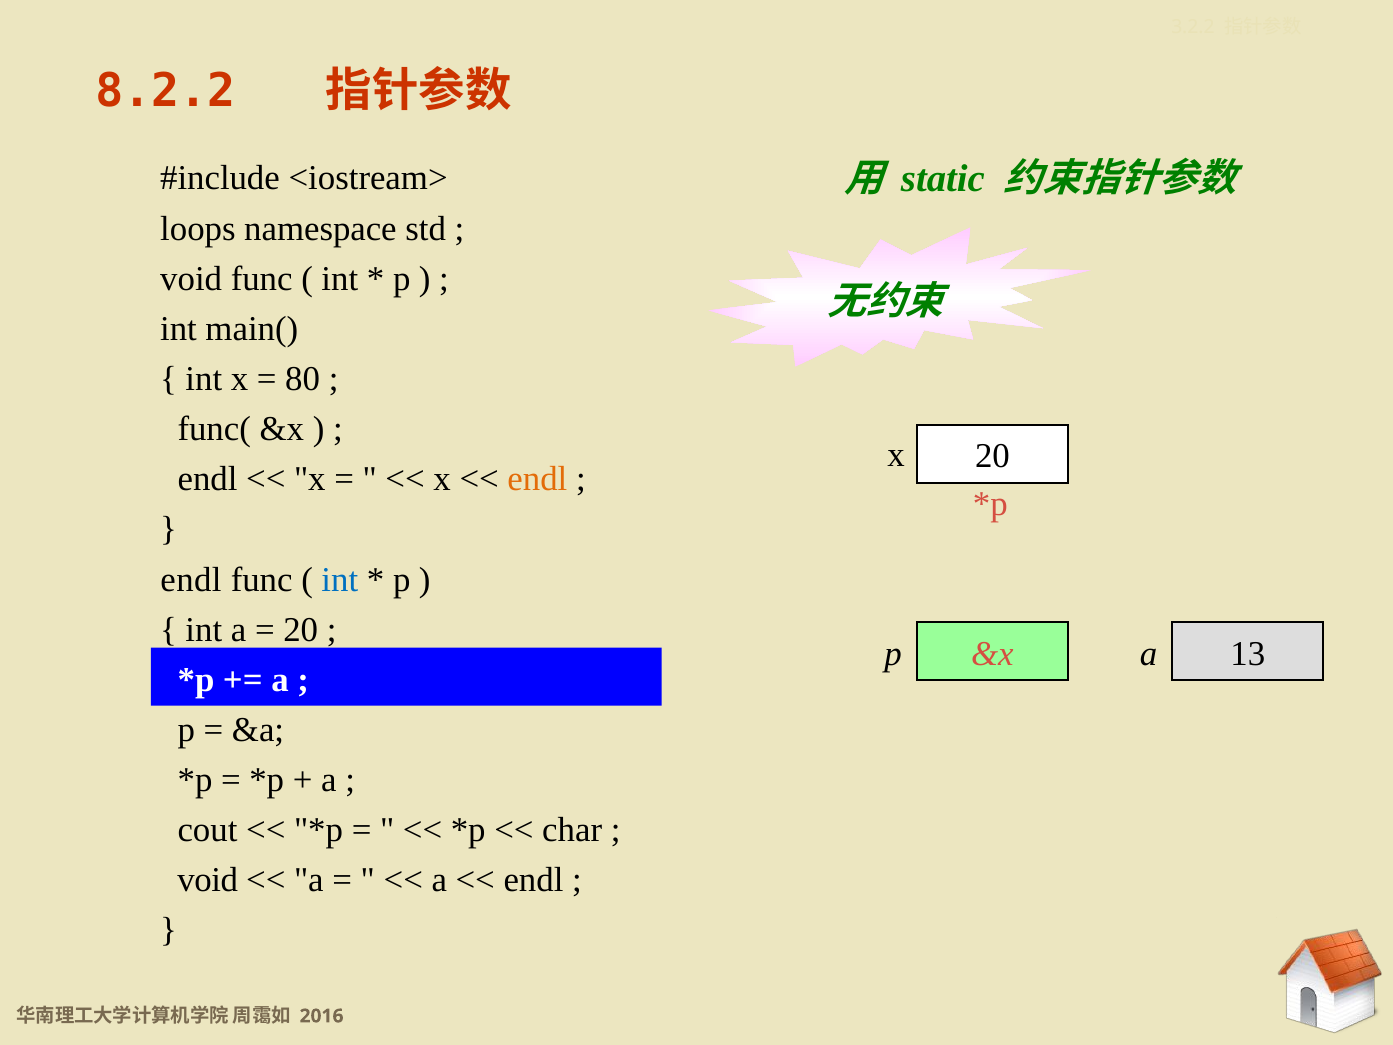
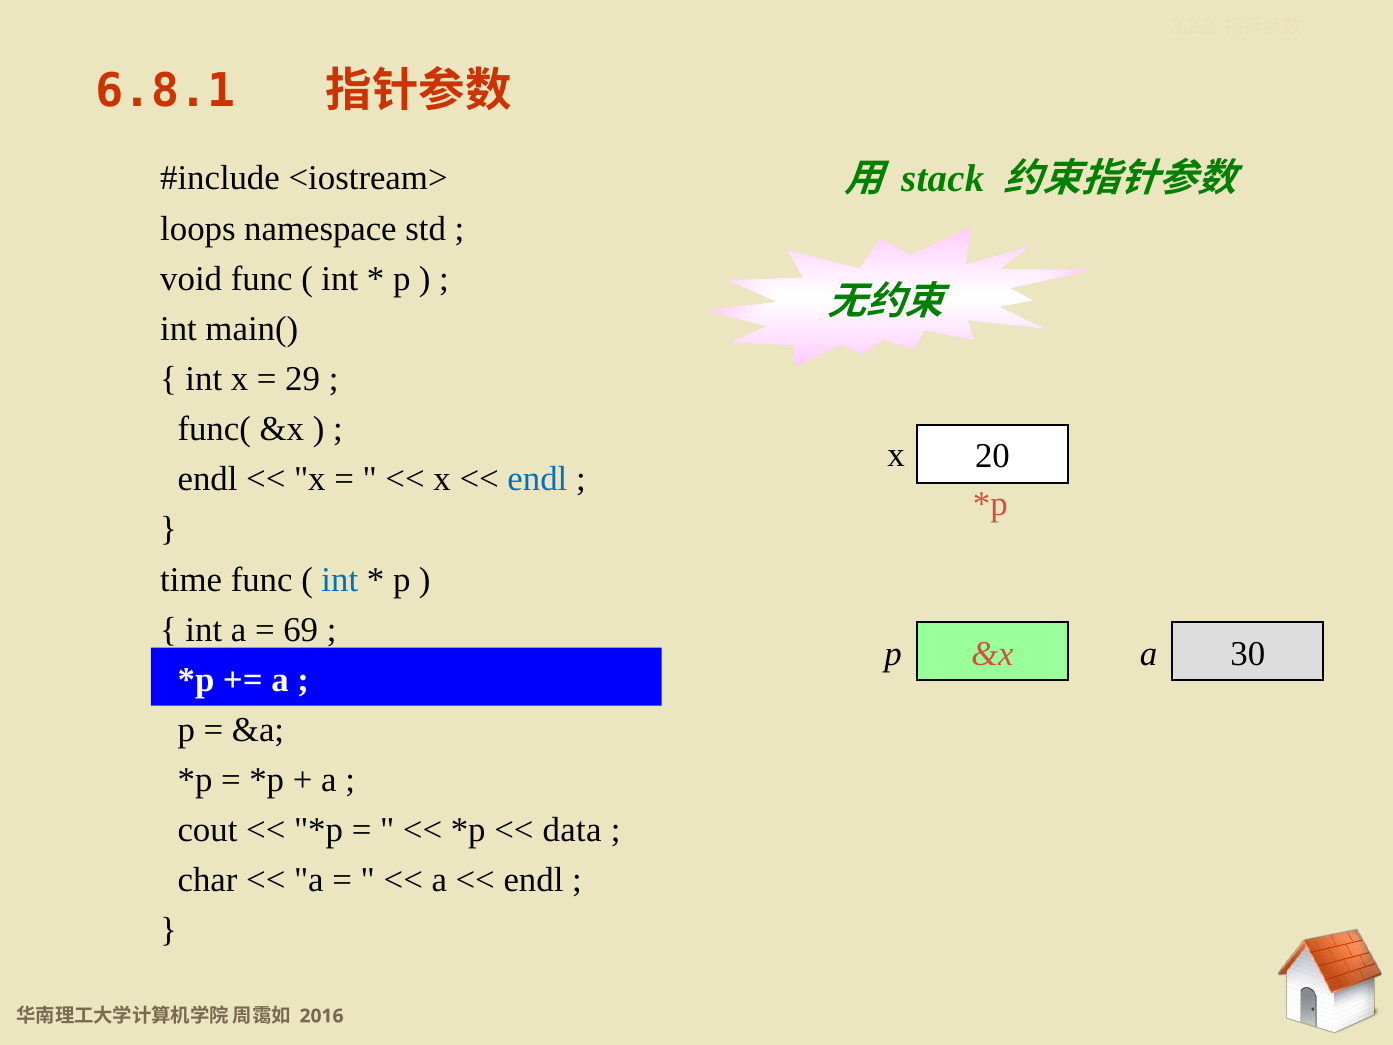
8.2.2: 8.2.2 -> 6.8.1
static: static -> stack
80: 80 -> 29
endl at (537, 479) colour: orange -> blue
endl at (191, 579): endl -> time
20 at (301, 630): 20 -> 69
13: 13 -> 30
char: char -> data
void at (208, 880): void -> char
